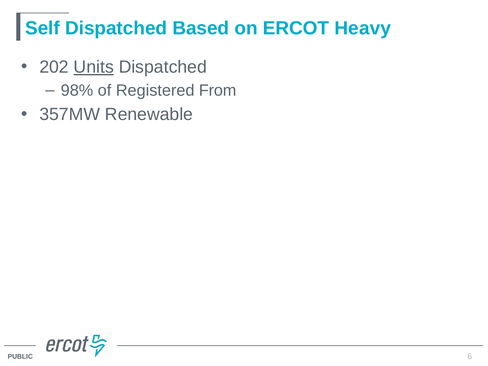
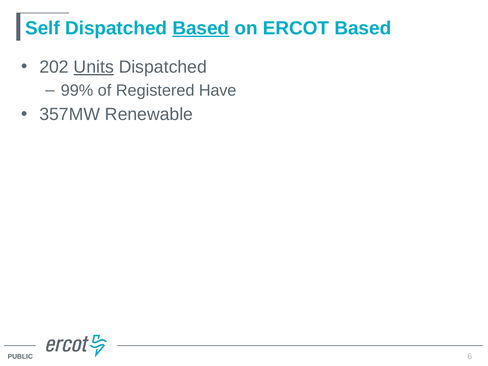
Based at (201, 28) underline: none -> present
ERCOT Heavy: Heavy -> Based
98%: 98% -> 99%
From: From -> Have
